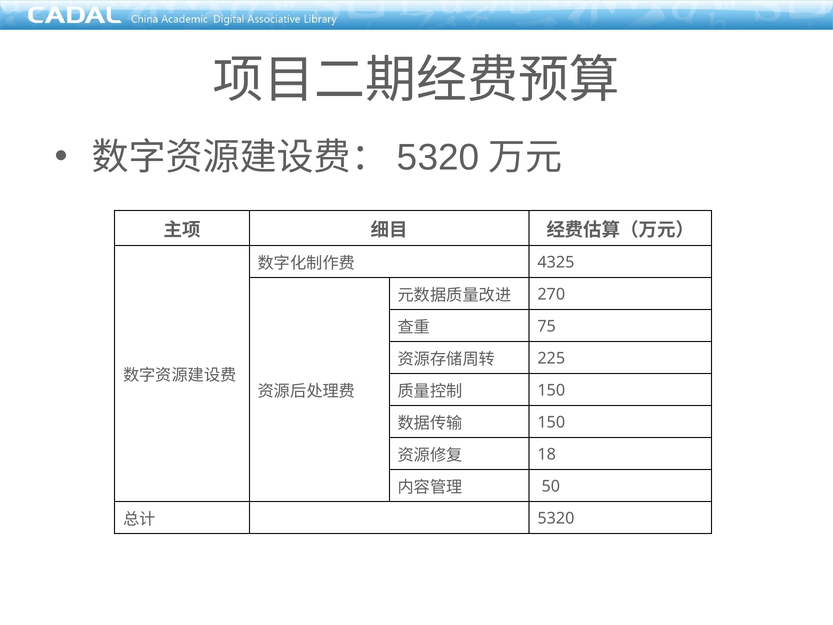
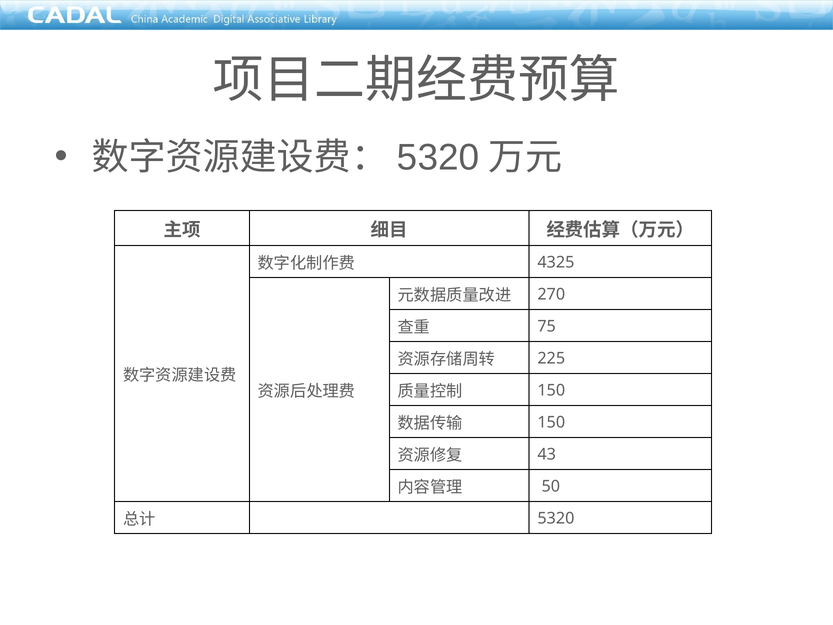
18: 18 -> 43
